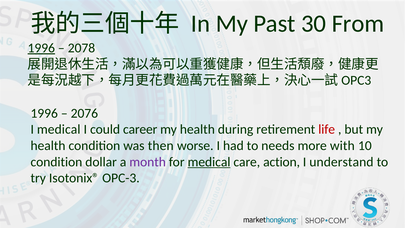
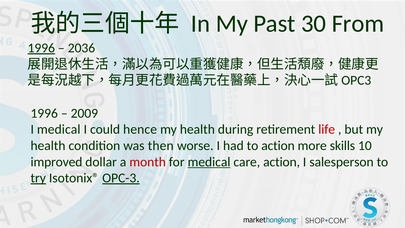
2078: 2078 -> 2036
2076: 2076 -> 2009
career: career -> hence
to needs: needs -> action
with: with -> skills
condition at (56, 162): condition -> improved
month colour: purple -> red
understand: understand -> salesperson
try underline: none -> present
OPC-3 underline: none -> present
